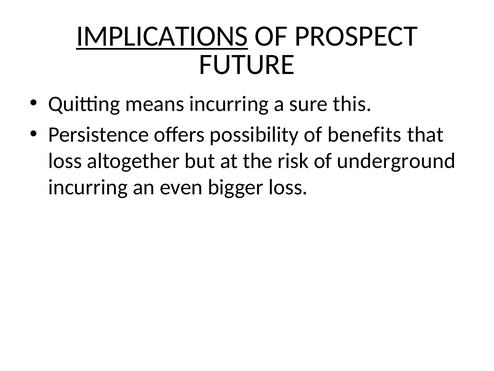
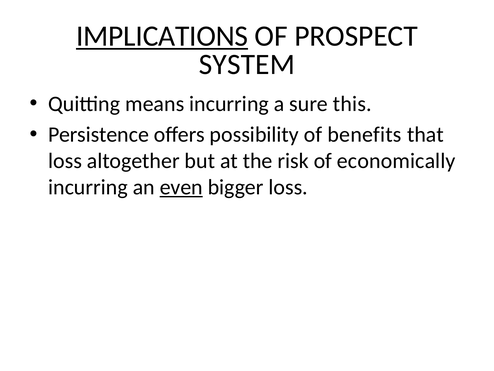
FUTURE: FUTURE -> SYSTEM
underground: underground -> economically
even underline: none -> present
